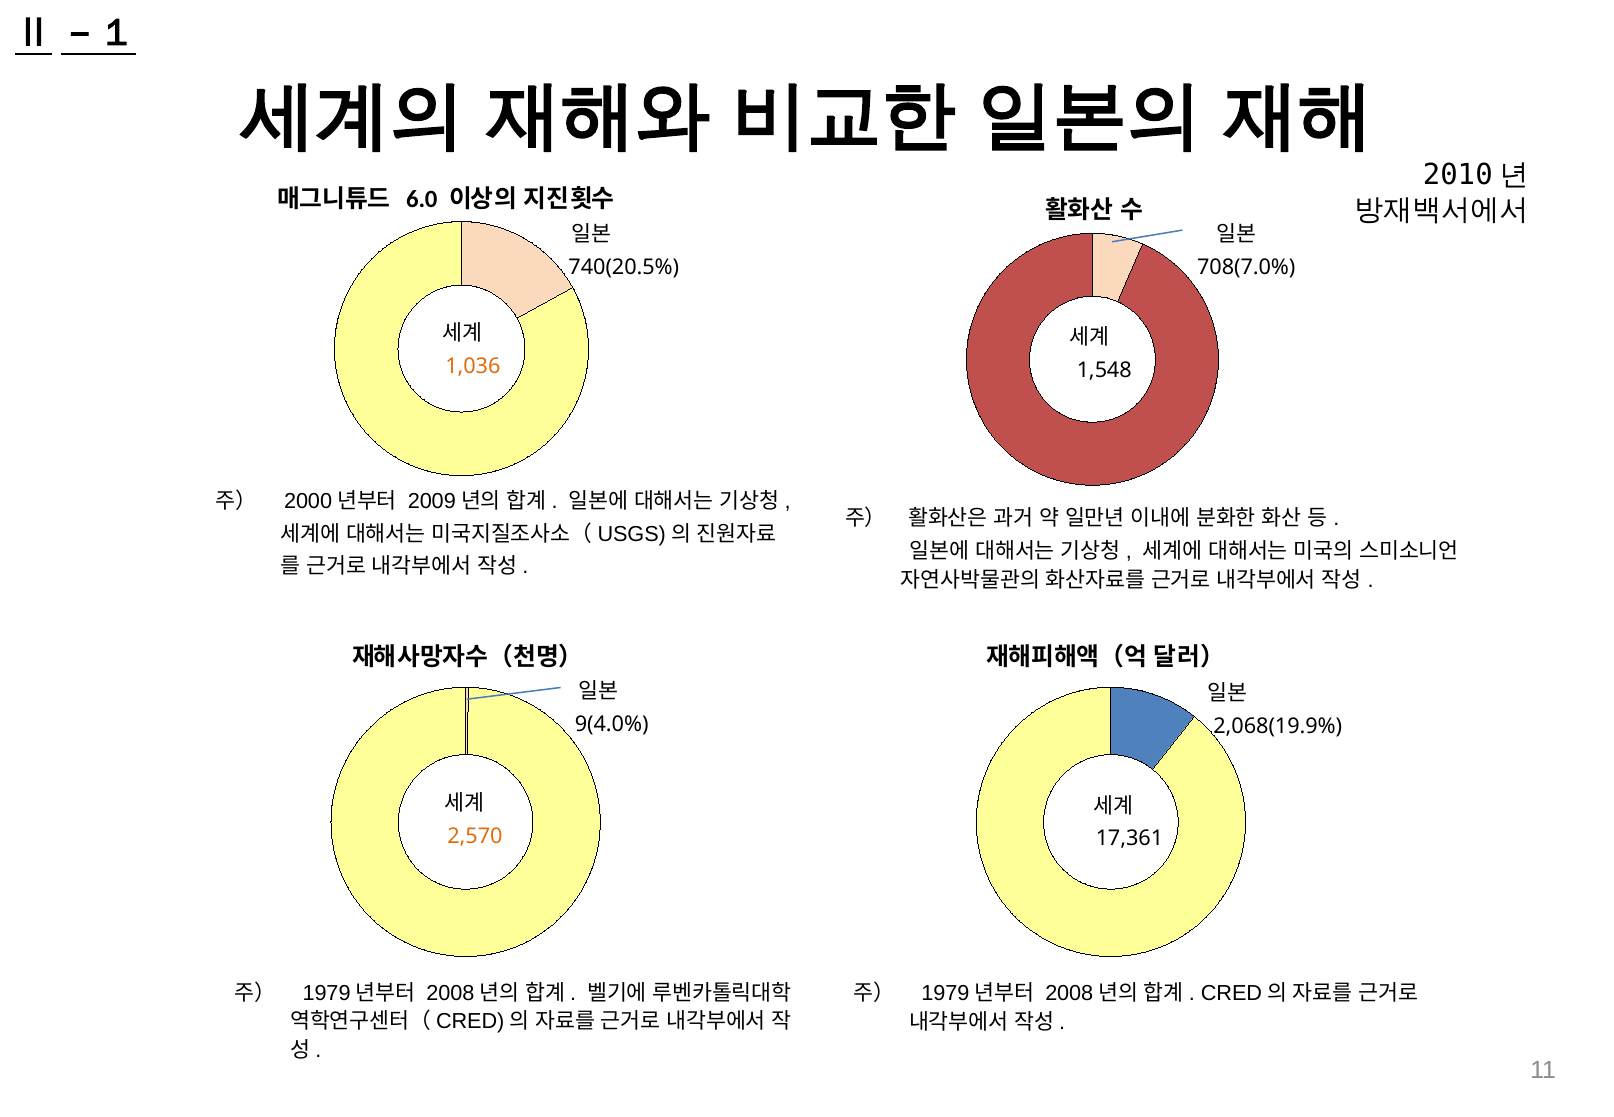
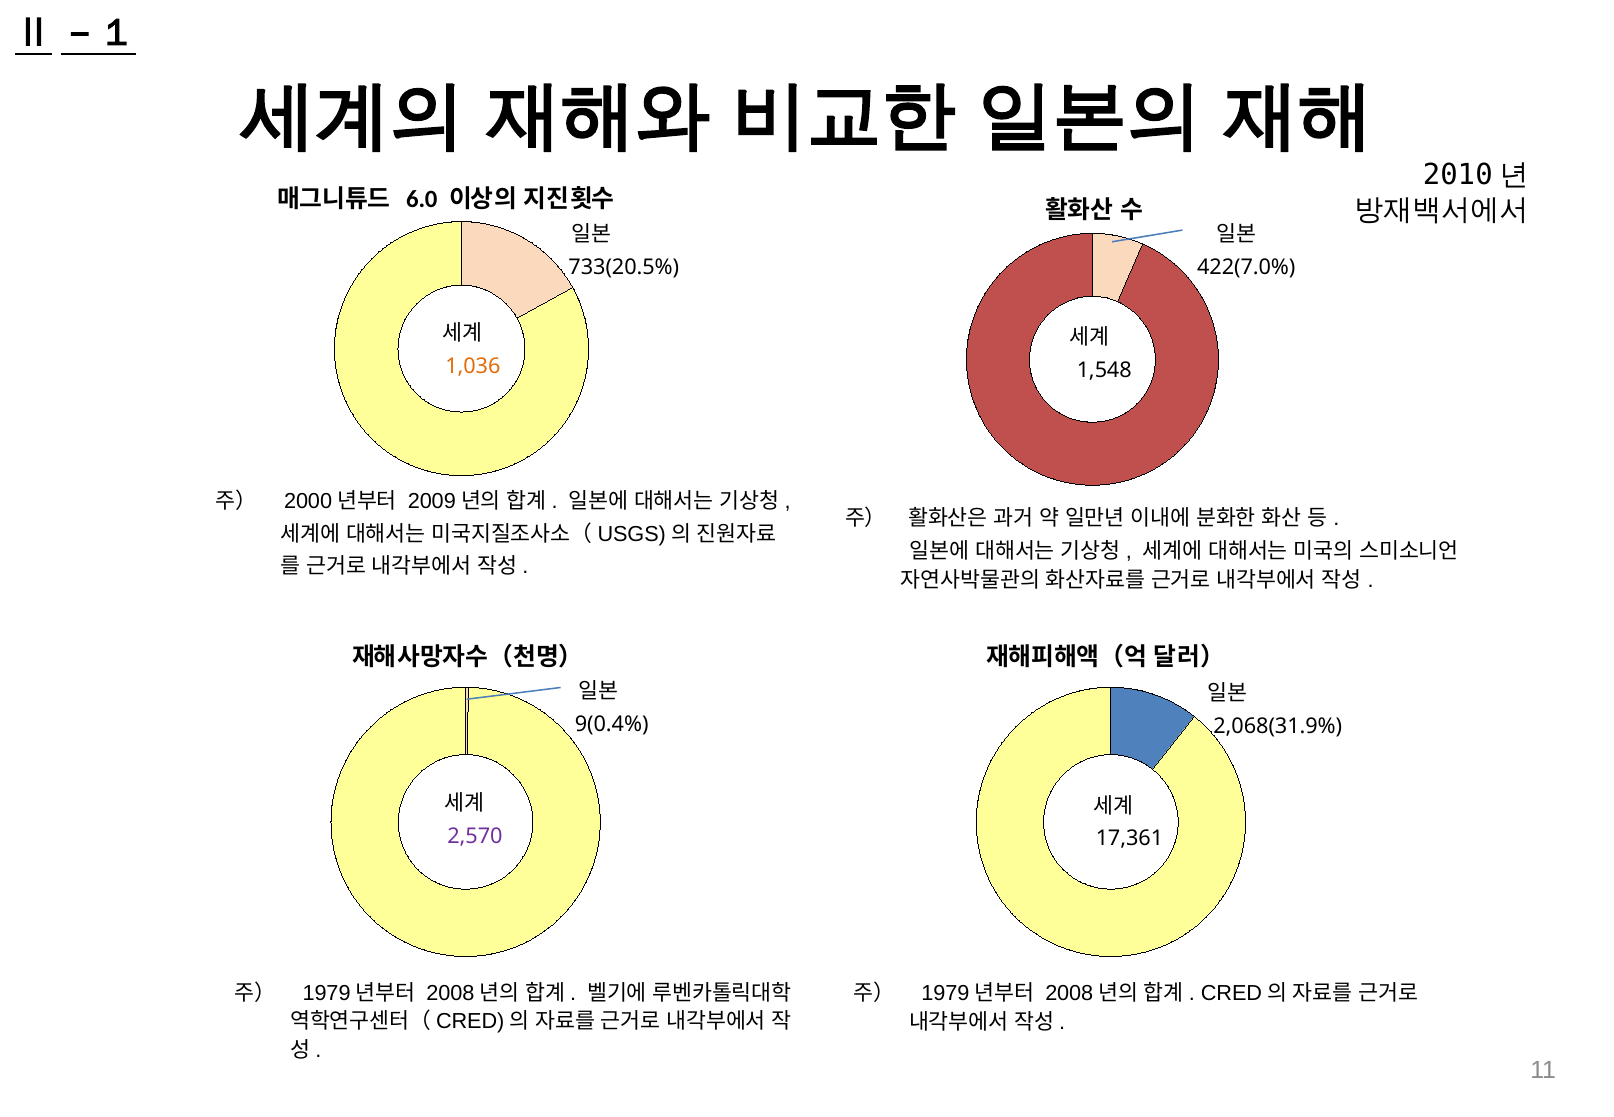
740(20.5%: 740(20.5% -> 733(20.5%
708(7.0%: 708(7.0% -> 422(7.0%
9(4.0%: 9(4.0% -> 9(0.4%
2,068(19.9%: 2,068(19.9% -> 2,068(31.9%
2,570 colour: orange -> purple
